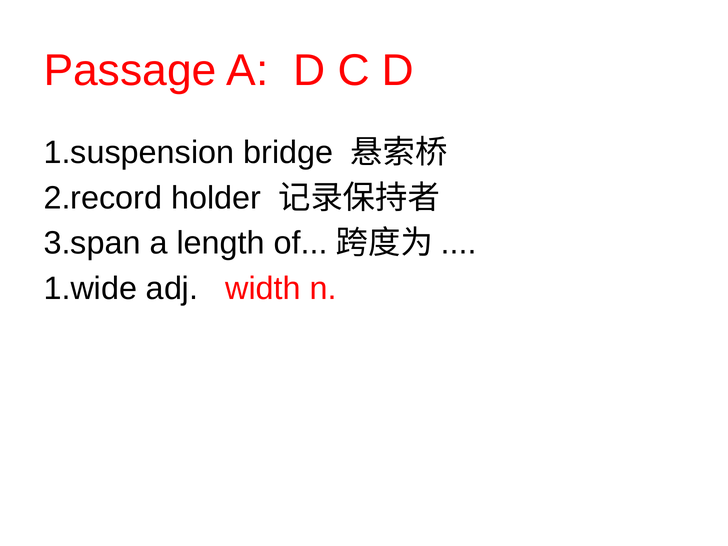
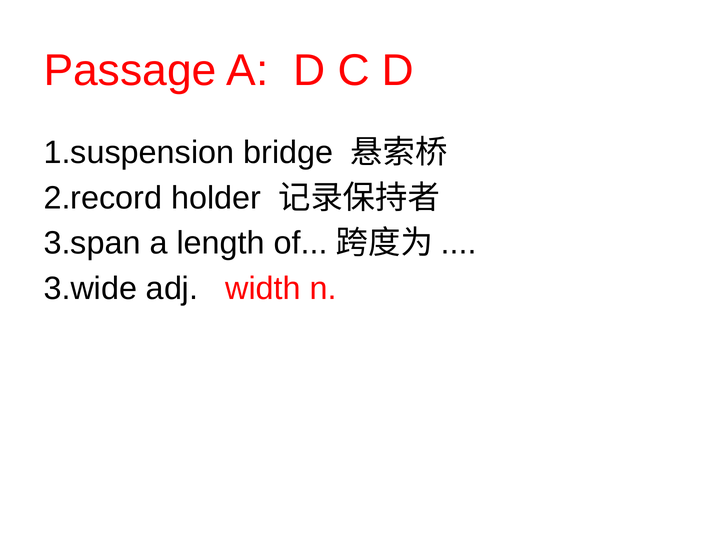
1.wide: 1.wide -> 3.wide
